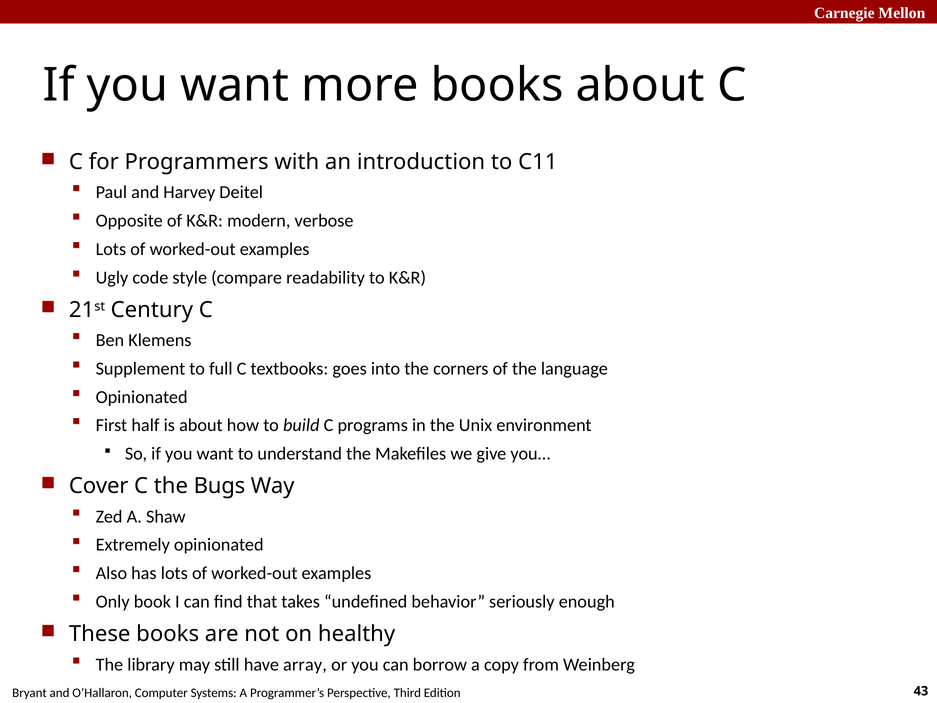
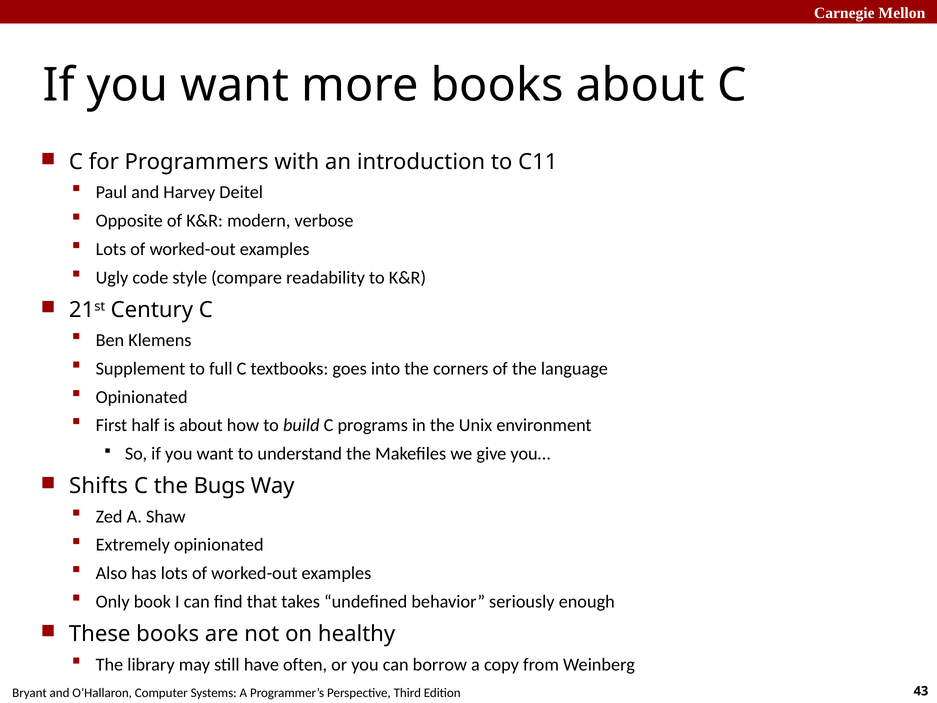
Cover: Cover -> Shifts
array: array -> often
